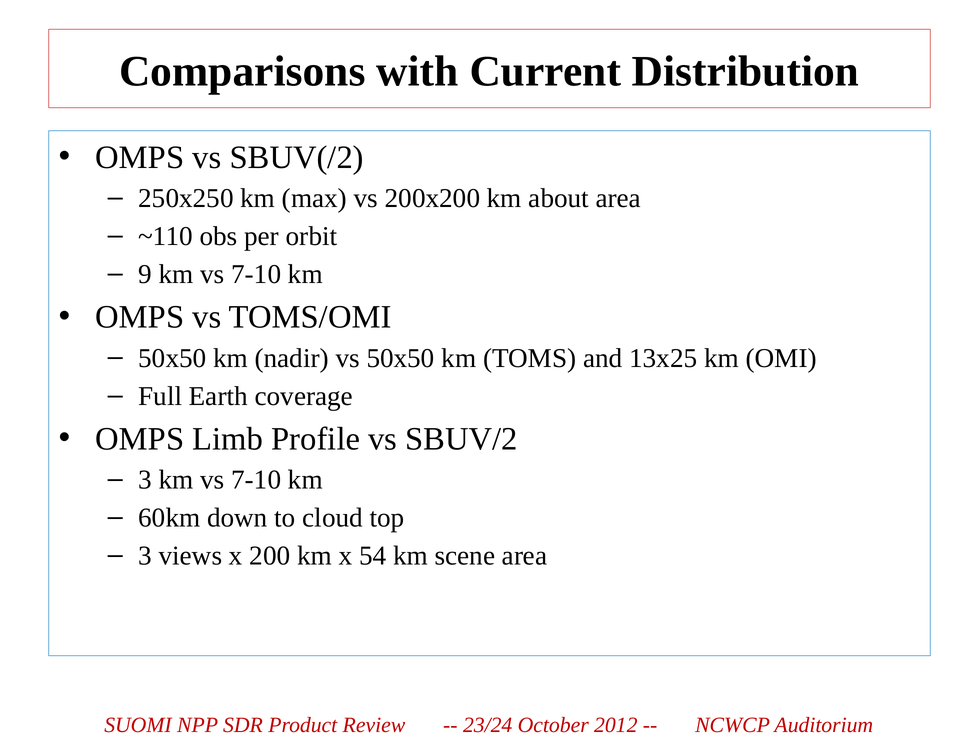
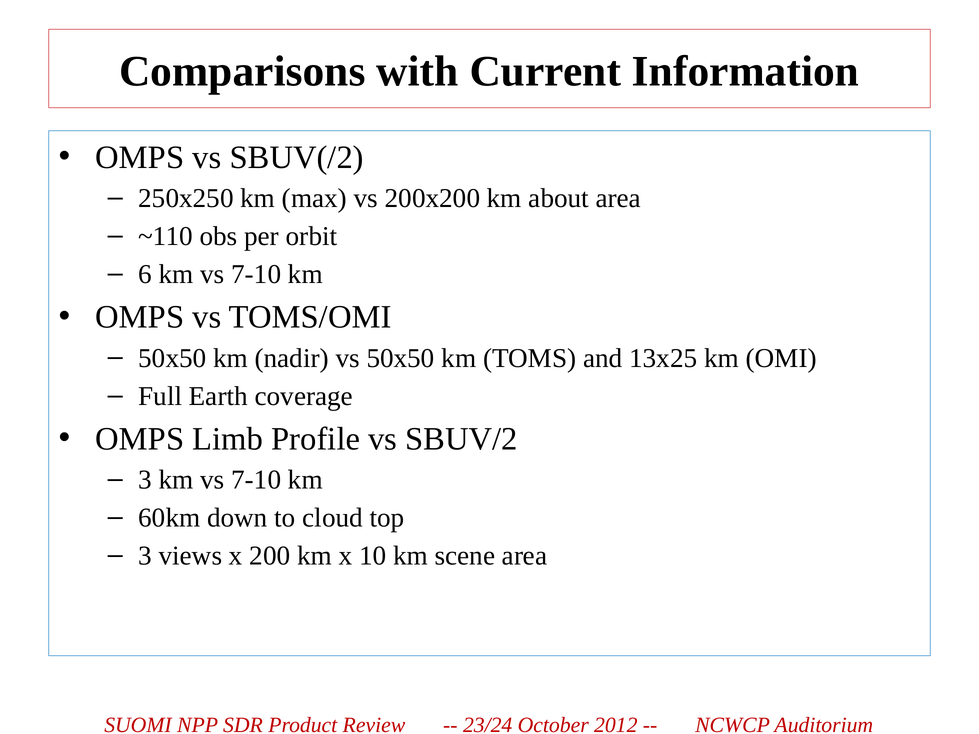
Distribution: Distribution -> Information
9: 9 -> 6
54: 54 -> 10
